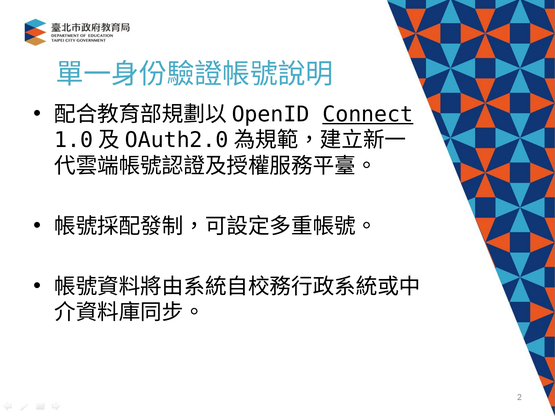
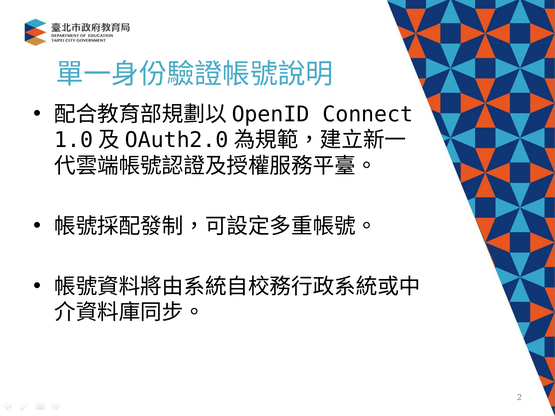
Connect underline: present -> none
